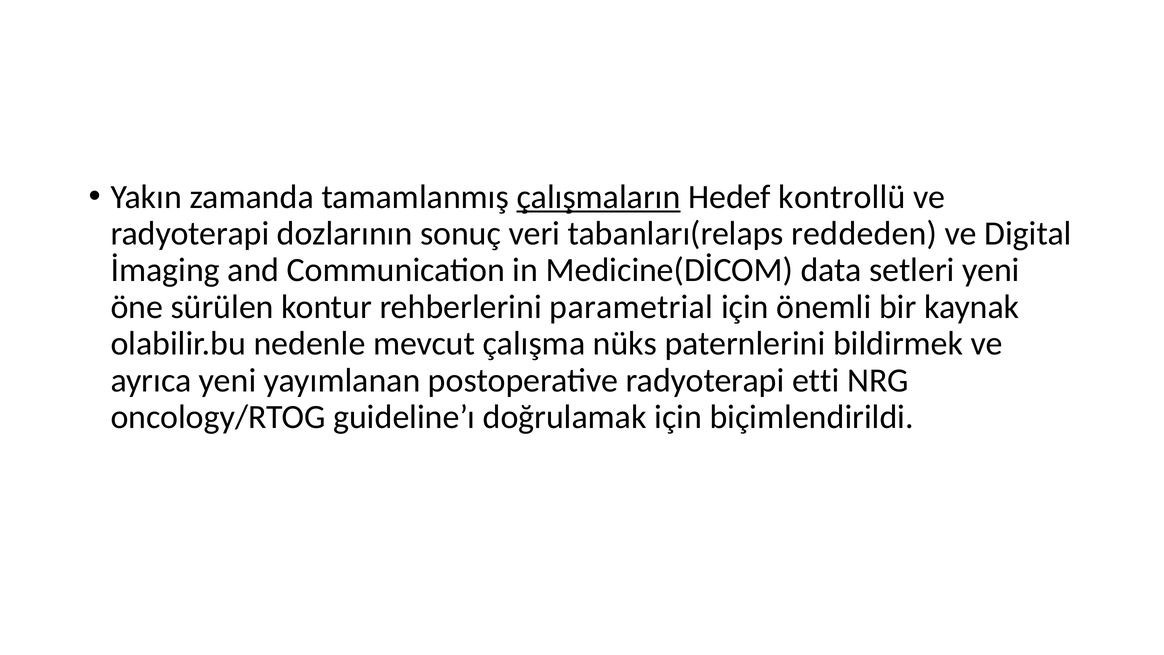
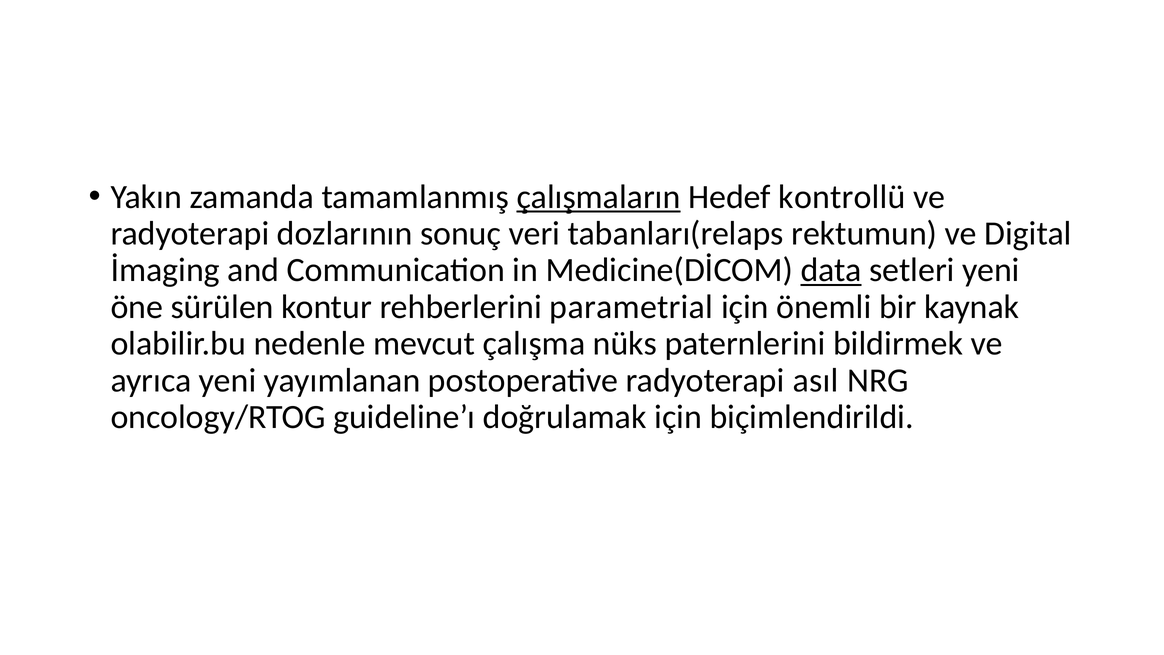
reddeden: reddeden -> rektumun
data underline: none -> present
etti: etti -> asıl
